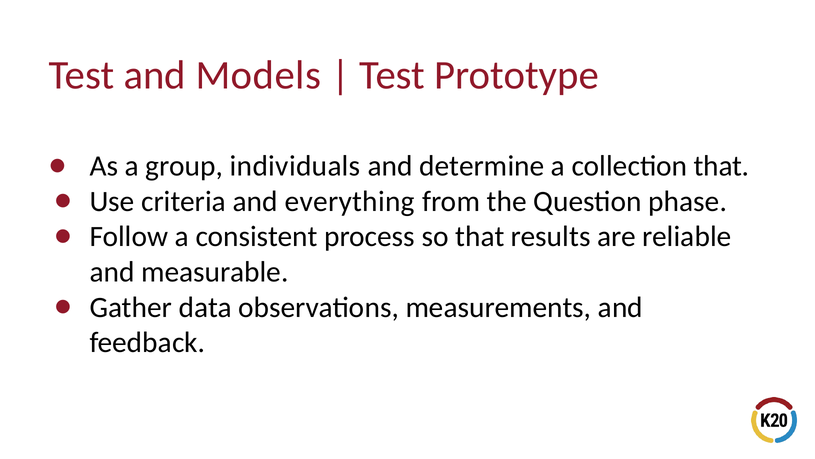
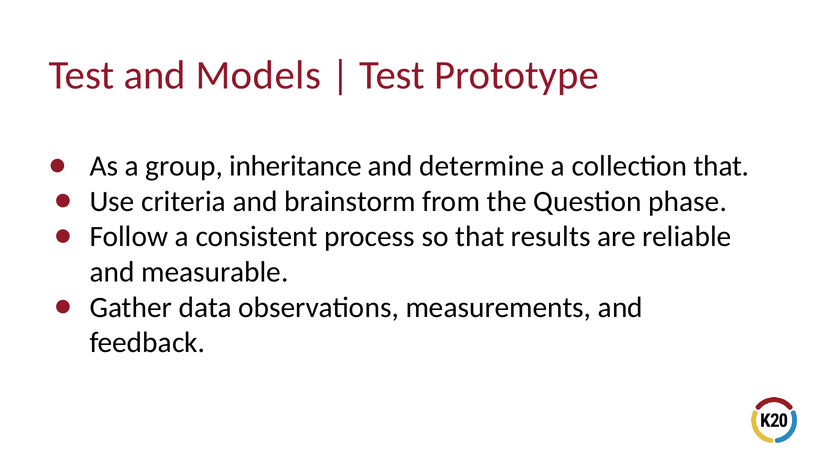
individuals: individuals -> inheritance
everything: everything -> brainstorm
